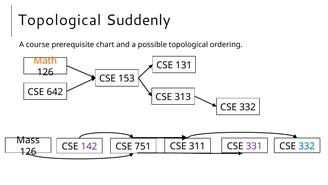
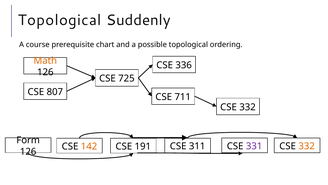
131: 131 -> 336
153: 153 -> 725
642: 642 -> 807
313: 313 -> 711
Mass: Mass -> Form
142 colour: purple -> orange
751: 751 -> 191
332 at (307, 146) colour: blue -> orange
